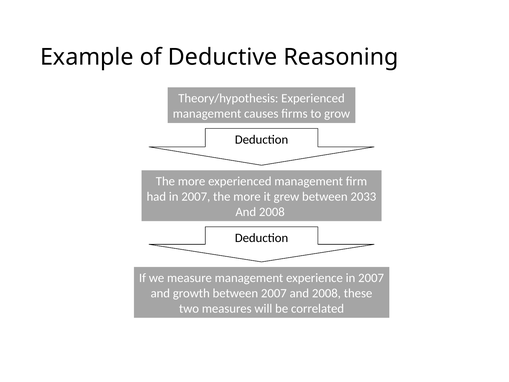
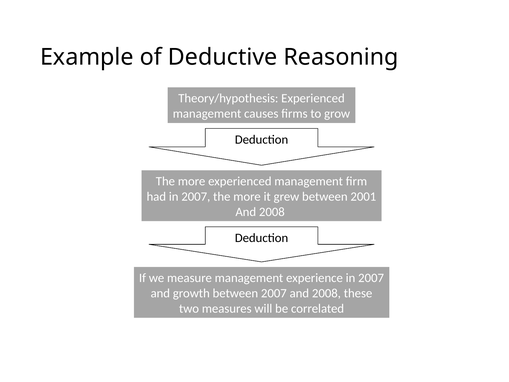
2033: 2033 -> 2001
